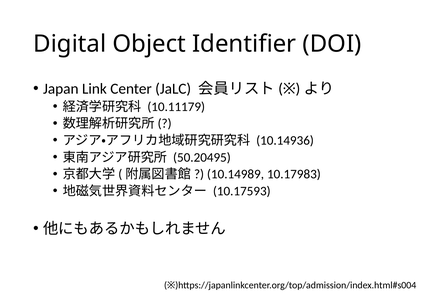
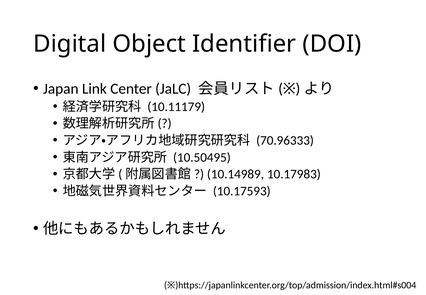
10.14936: 10.14936 -> 70.96333
50.20495: 50.20495 -> 10.50495
